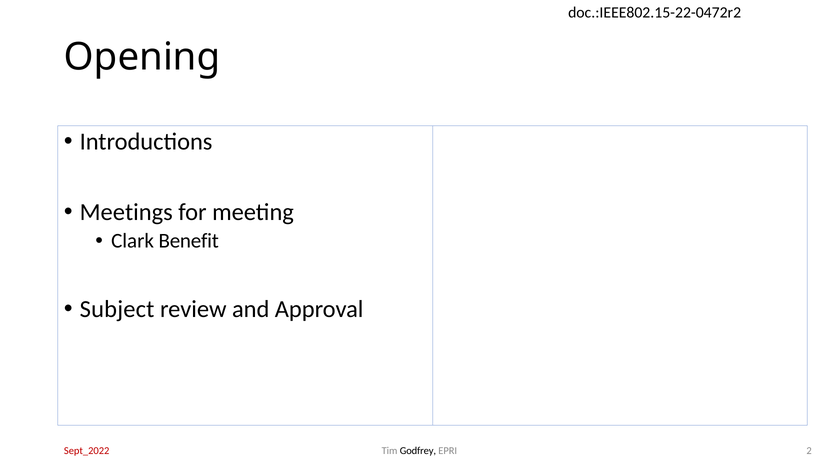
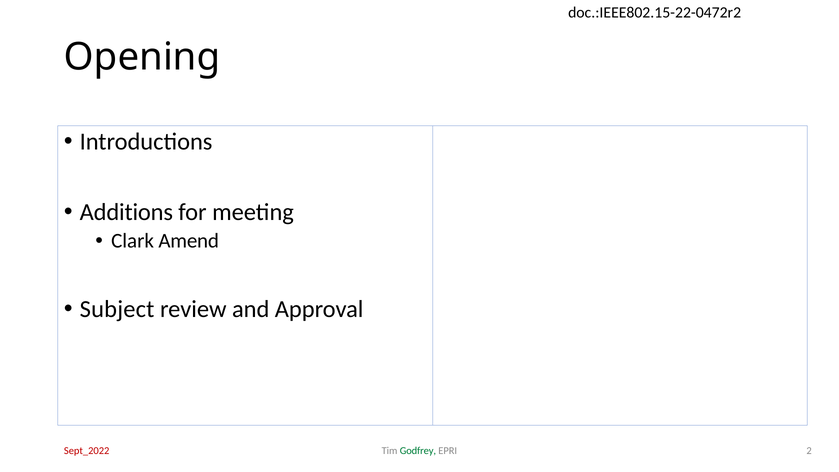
Meetings: Meetings -> Additions
Benefit: Benefit -> Amend
Godfrey colour: black -> green
